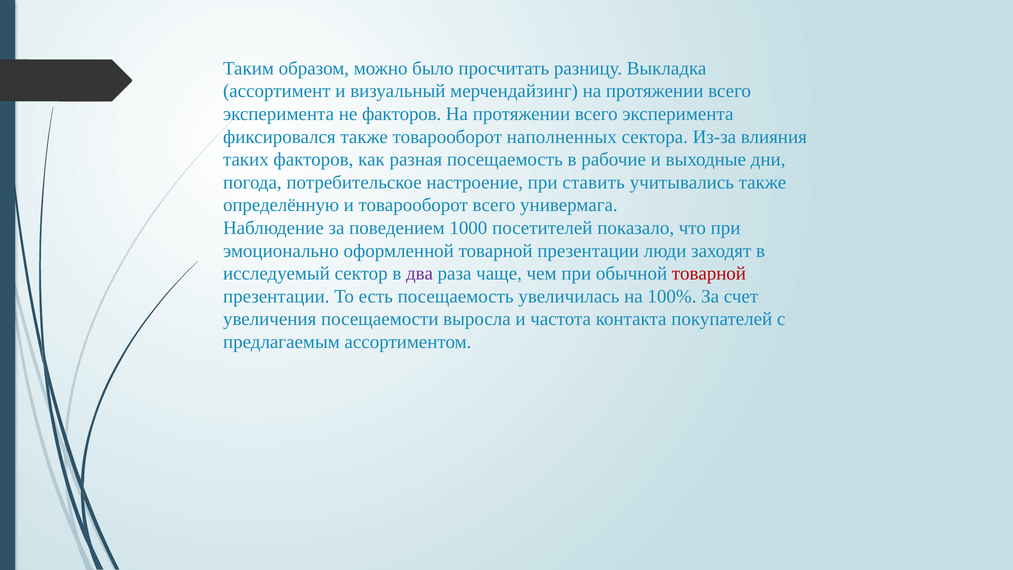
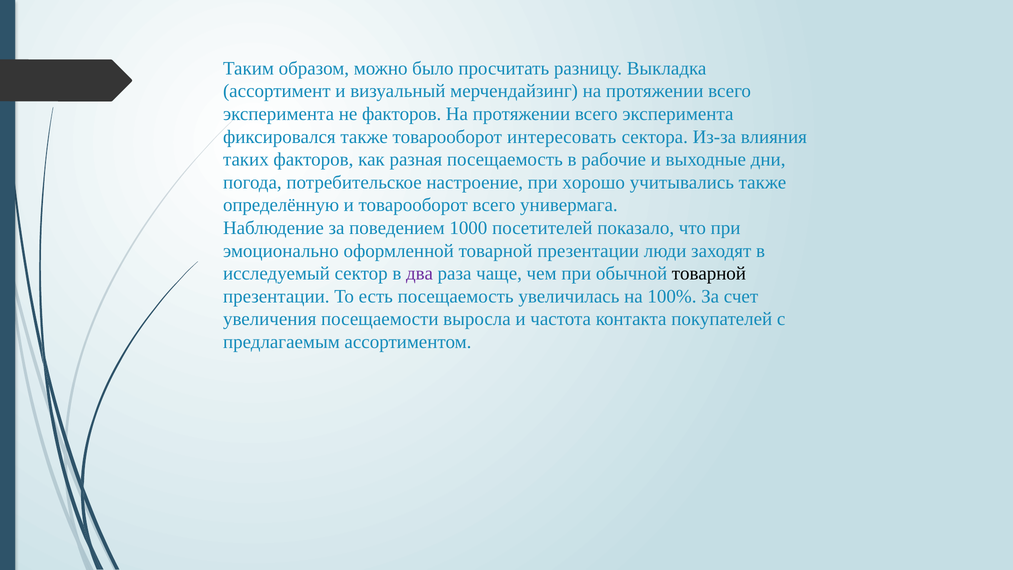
наполненных: наполненных -> интересовать
ставить: ставить -> хорошо
товарной at (709, 274) colour: red -> black
